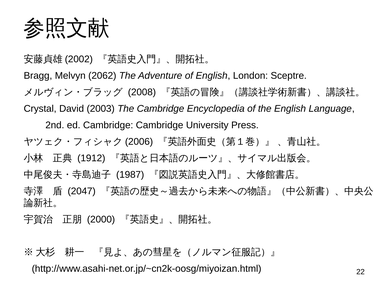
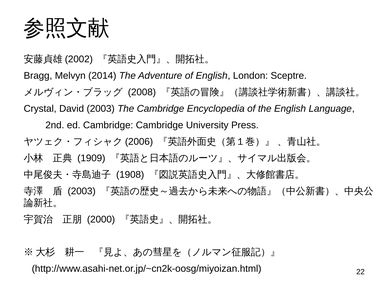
2062: 2062 -> 2014
1912: 1912 -> 1909
1987: 1987 -> 1908
2047 at (82, 191): 2047 -> 2003
